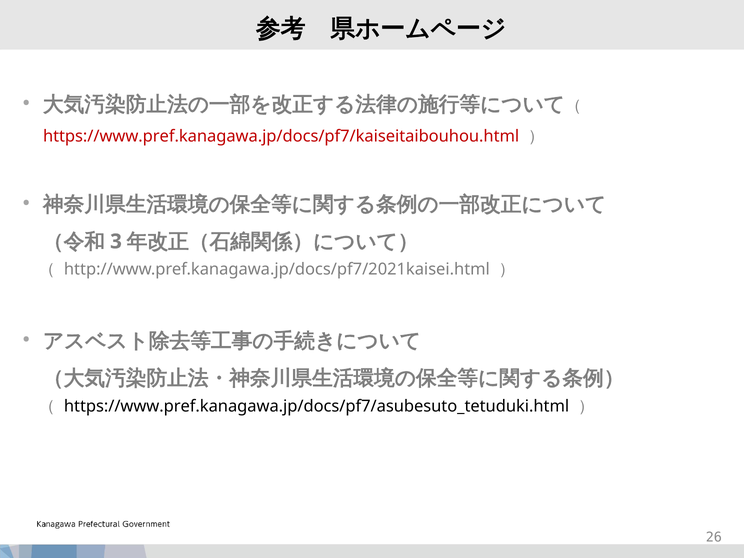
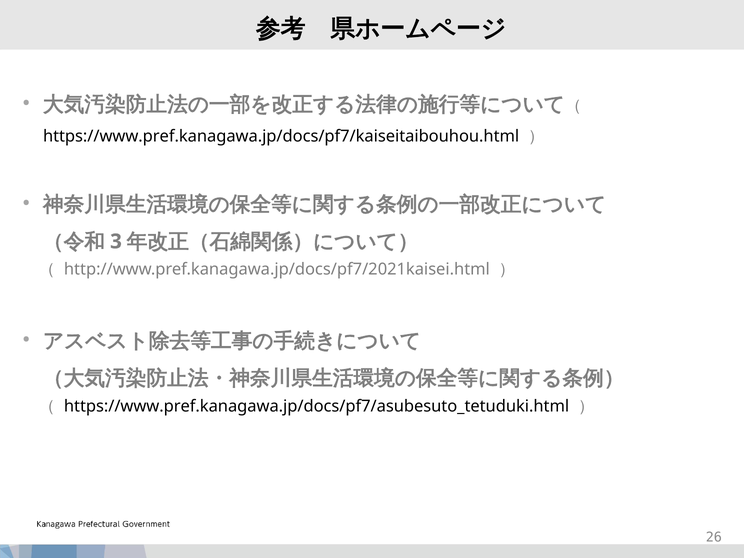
https://www.pref.kanagawa.jp/docs/pf7/kaiseitaibouhou.html colour: red -> black
